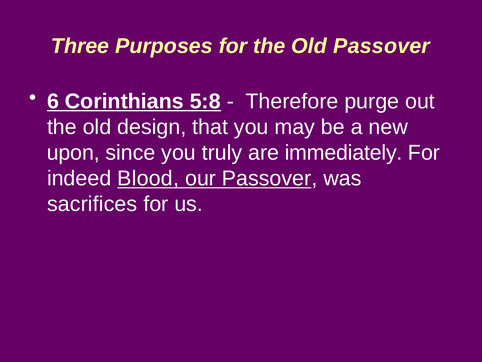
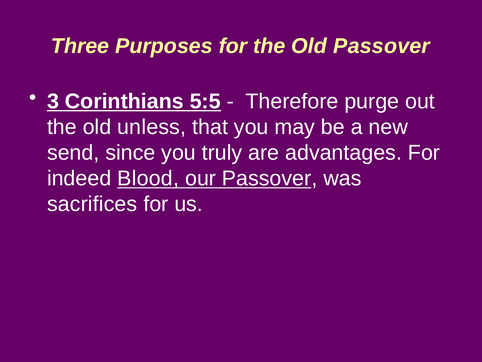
6: 6 -> 3
5:8: 5:8 -> 5:5
design: design -> unless
upon: upon -> send
immediately: immediately -> advantages
